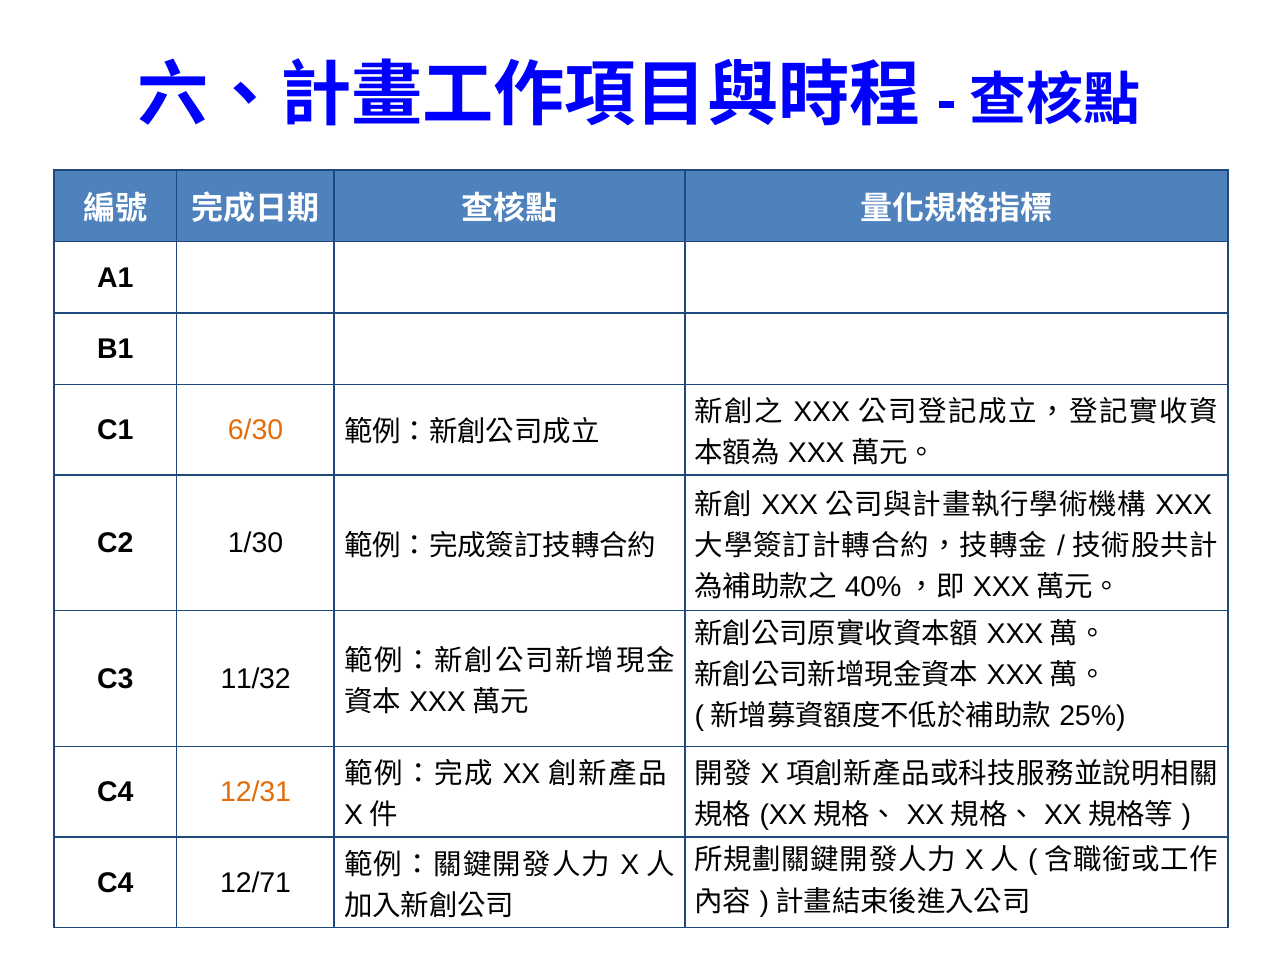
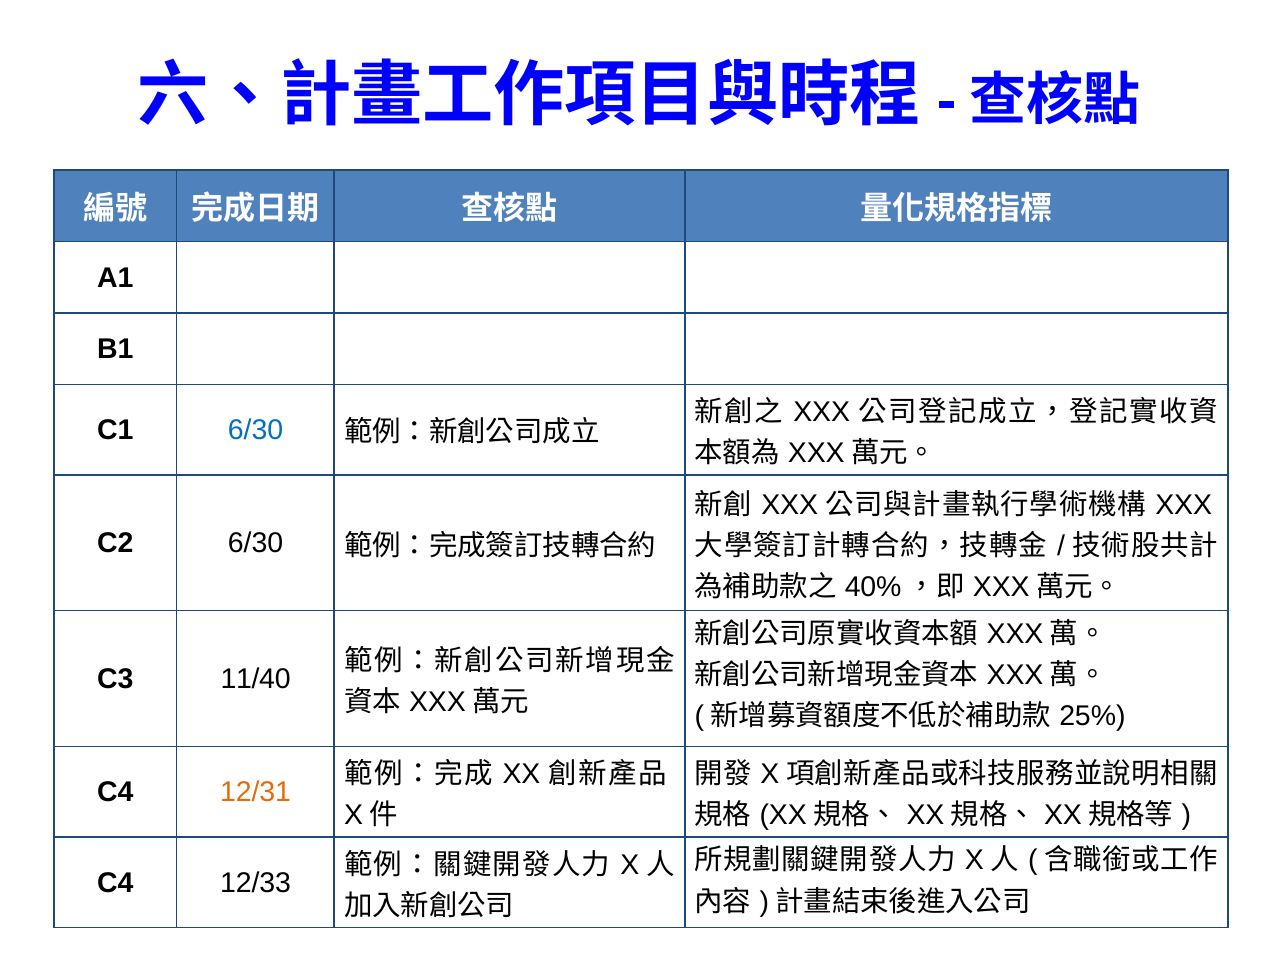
6/30 at (256, 430) colour: orange -> blue
C2 1/30: 1/30 -> 6/30
11/32: 11/32 -> 11/40
12/71: 12/71 -> 12/33
